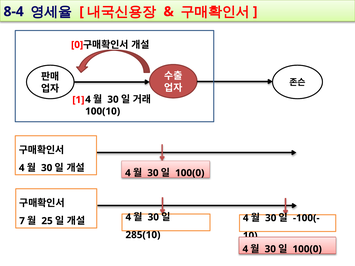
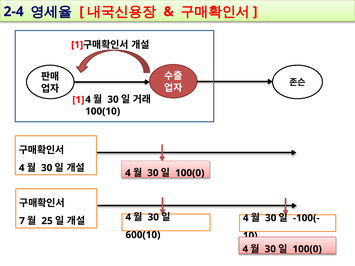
8-4: 8-4 -> 2-4
0 at (77, 45): 0 -> 1
285(10: 285(10 -> 600(10
